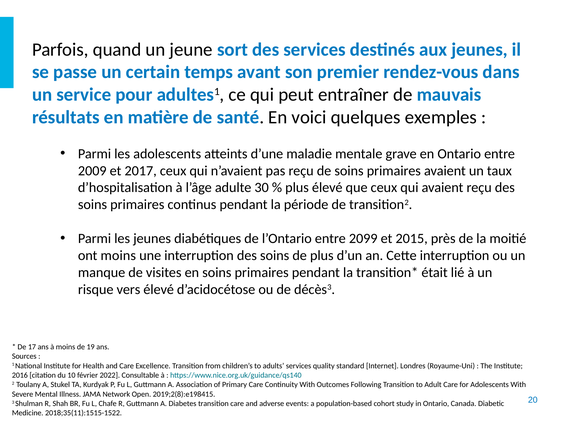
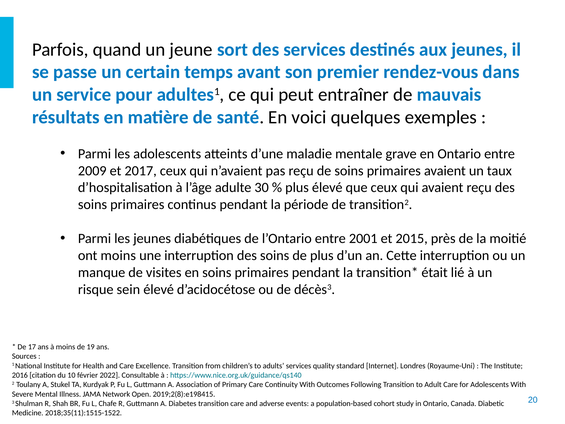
2099: 2099 -> 2001
vers: vers -> sein
